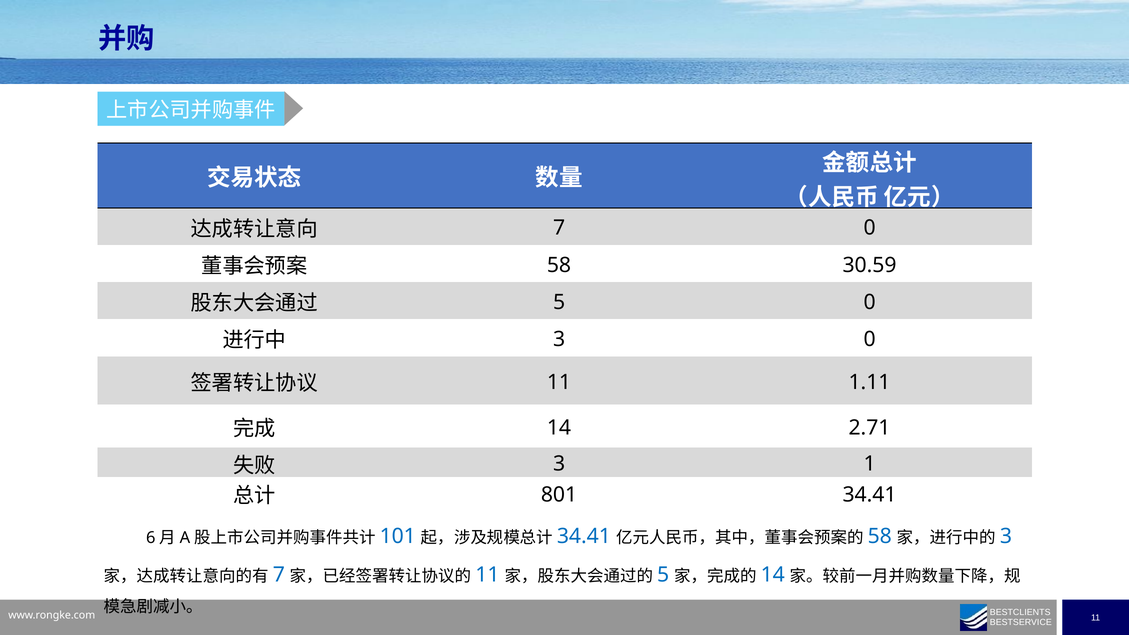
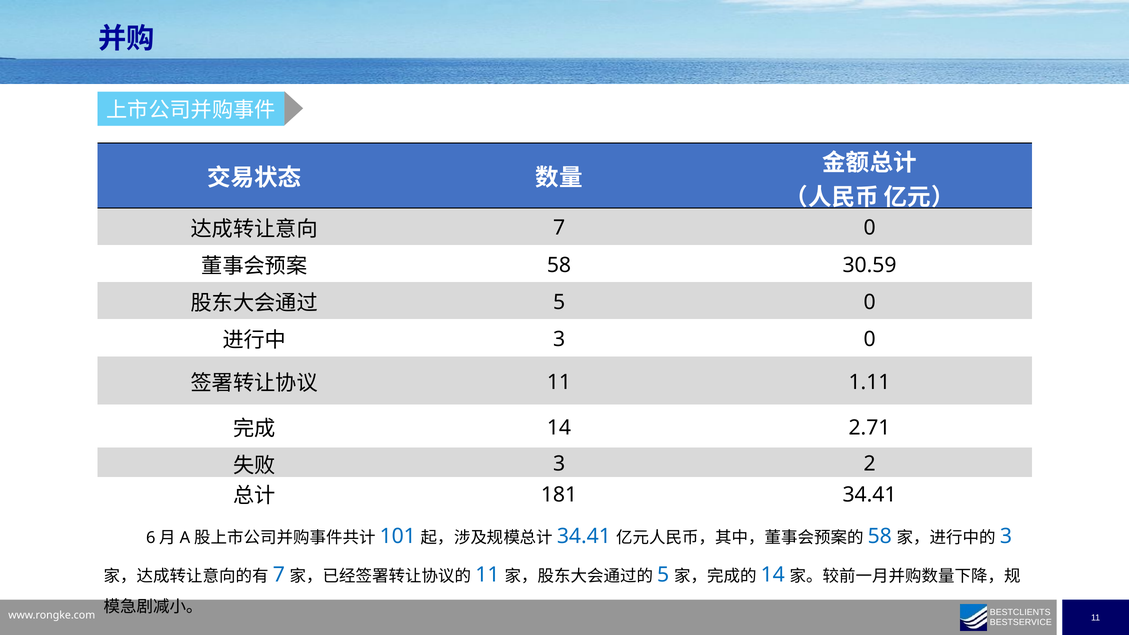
1: 1 -> 2
801: 801 -> 181
